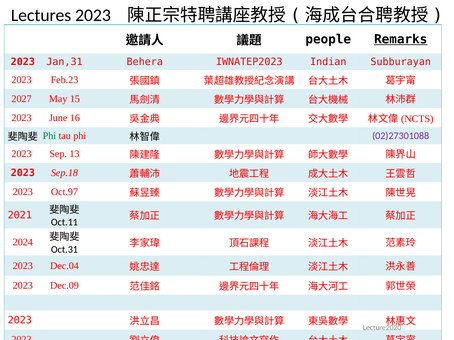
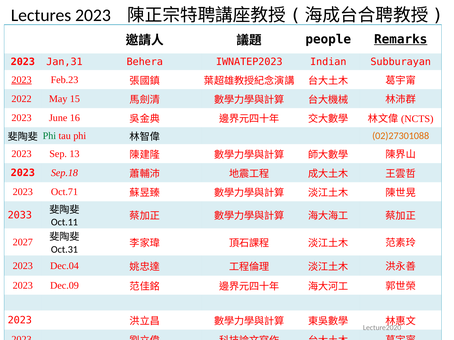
2023 at (22, 80) underline: none -> present
2027: 2027 -> 2022
02)27301088 colour: purple -> orange
Oct.97: Oct.97 -> Oct.71
2021: 2021 -> 2033
2024: 2024 -> 2027
